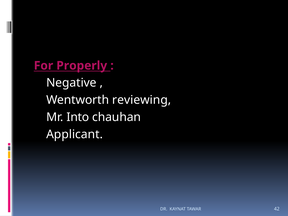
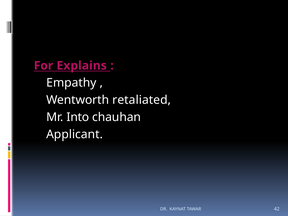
Properly: Properly -> Explains
Negative: Negative -> Empathy
reviewing: reviewing -> retaliated
